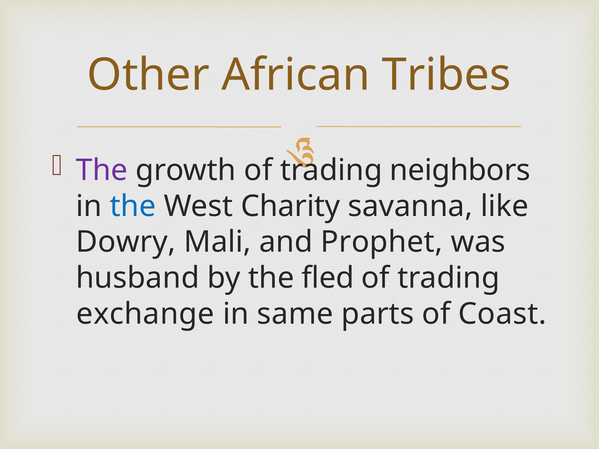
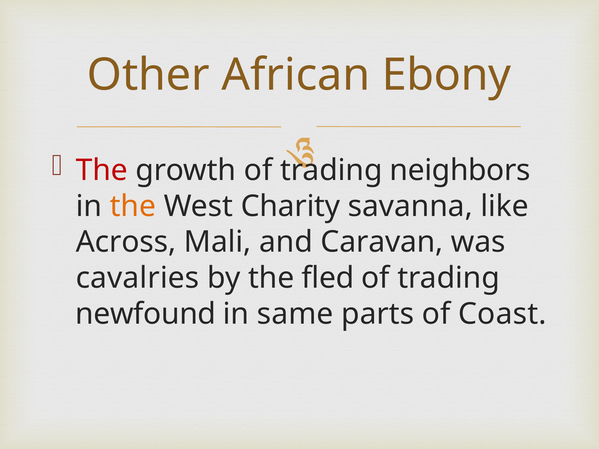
Tribes: Tribes -> Ebony
The at (102, 170) colour: purple -> red
the at (133, 206) colour: blue -> orange
Dowry: Dowry -> Across
Prophet: Prophet -> Caravan
husband: husband -> cavalries
exchange: exchange -> newfound
